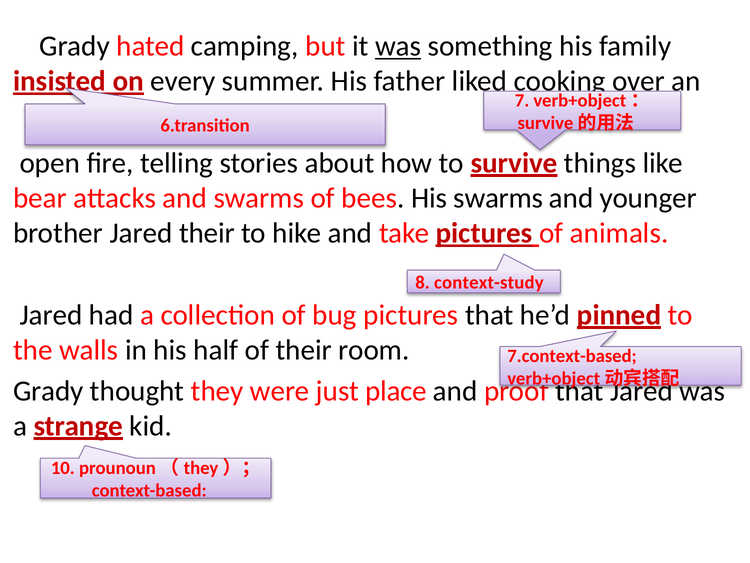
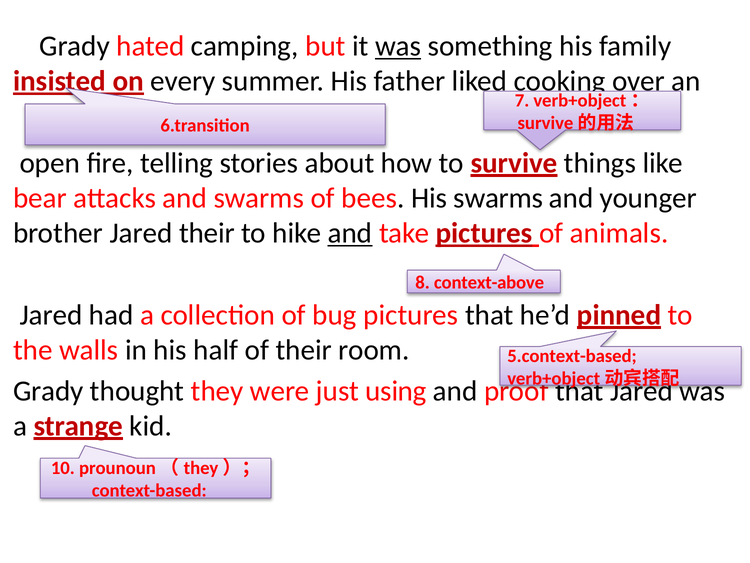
and at (350, 233) underline: none -> present
context-study: context-study -> context-above
7.context-based: 7.context-based -> 5.context-based
place: place -> using
